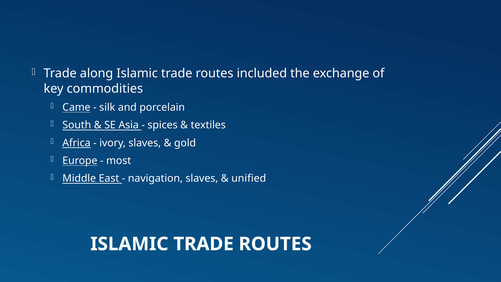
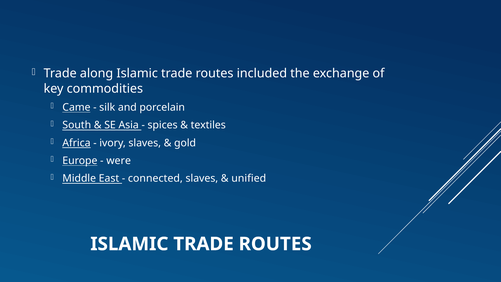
most: most -> were
navigation: navigation -> connected
